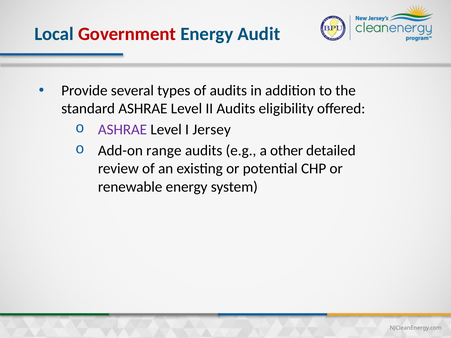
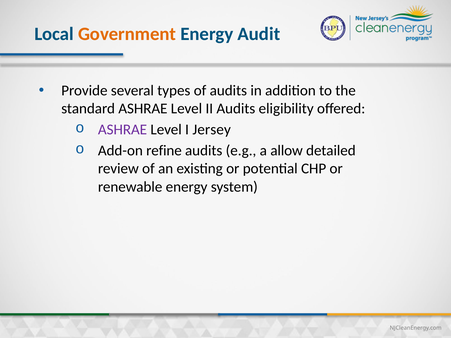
Government colour: red -> orange
range: range -> refine
other: other -> allow
